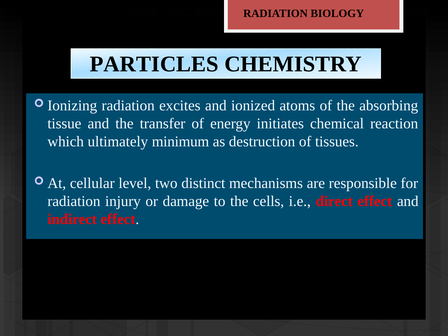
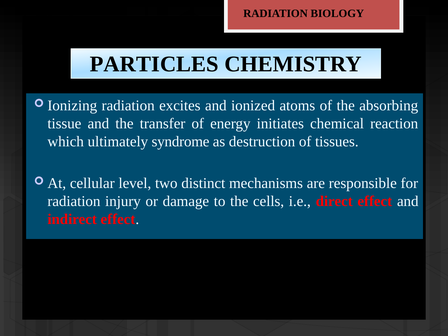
minimum: minimum -> syndrome
